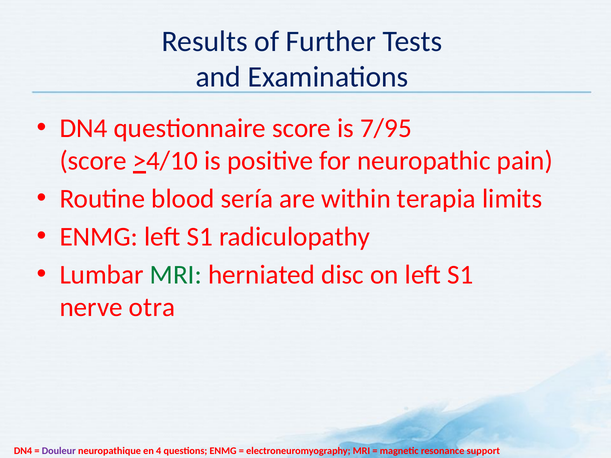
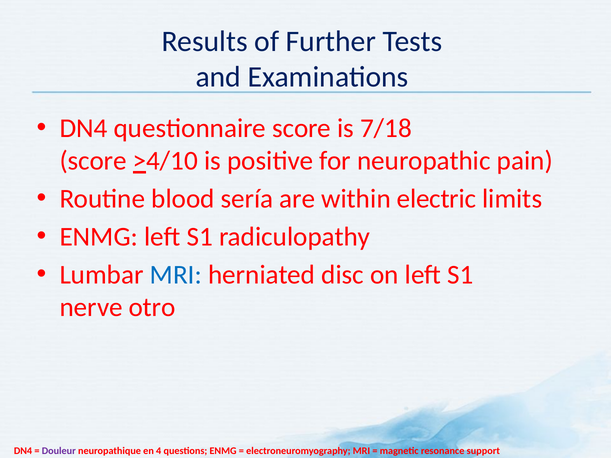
7/95: 7/95 -> 7/18
terapia: terapia -> electric
MRI at (176, 275) colour: green -> blue
otra: otra -> otro
